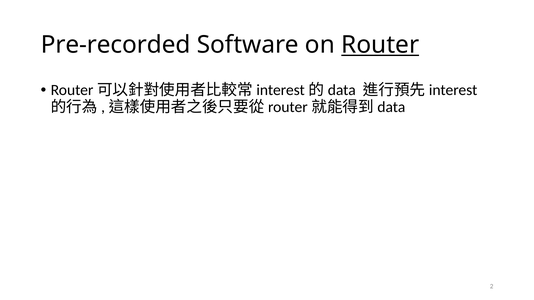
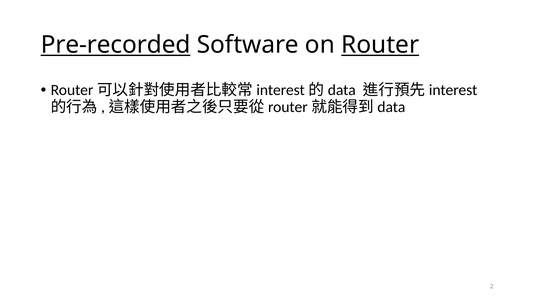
Pre-recorded underline: none -> present
